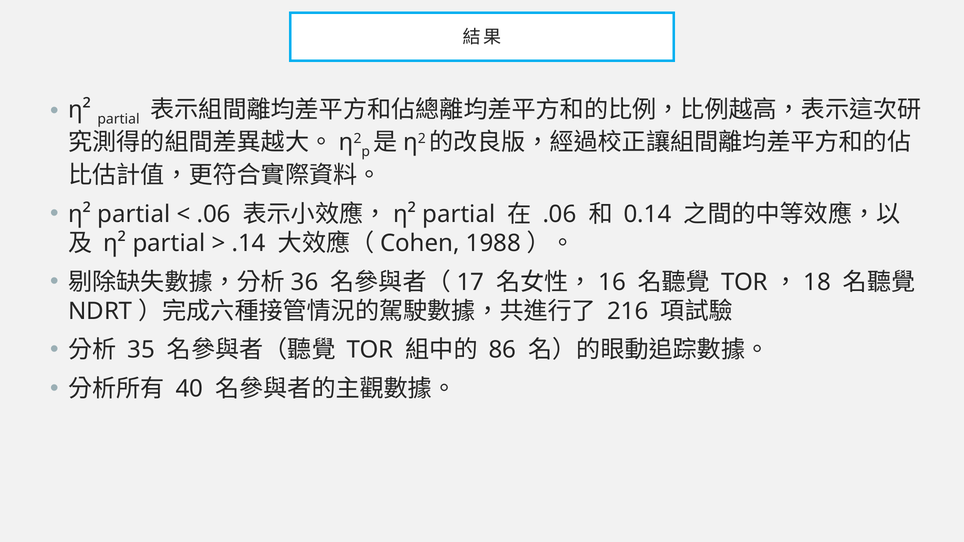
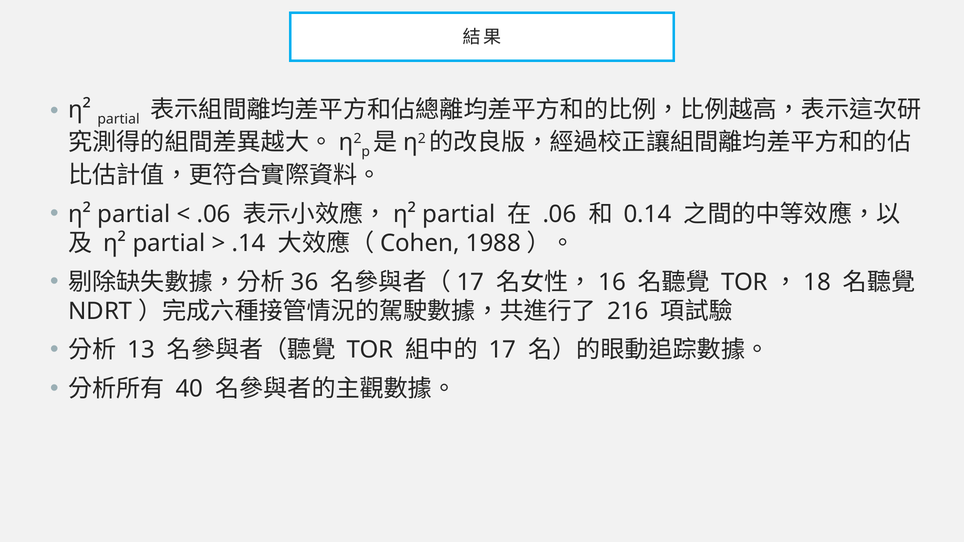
35: 35 -> 13
86 at (503, 350): 86 -> 17
